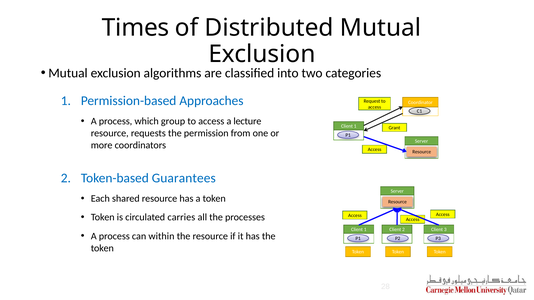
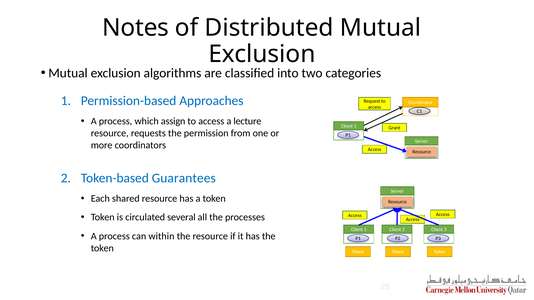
Times: Times -> Notes
group: group -> assign
carries: carries -> several
